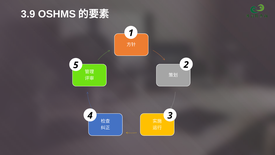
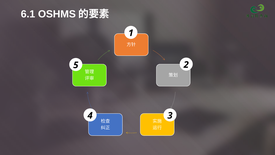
3.9: 3.9 -> 6.1
